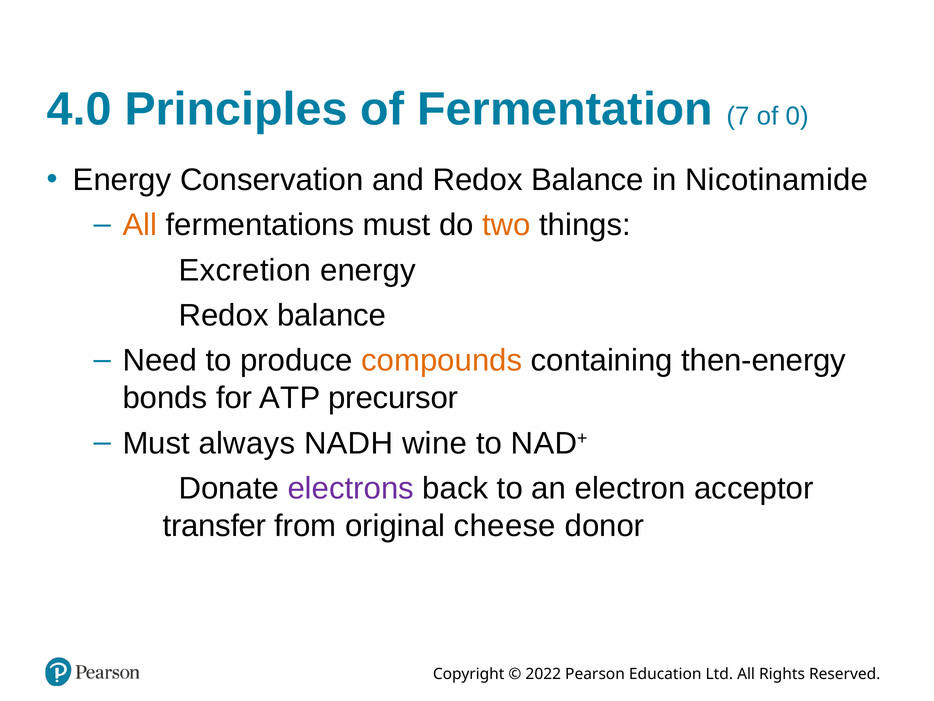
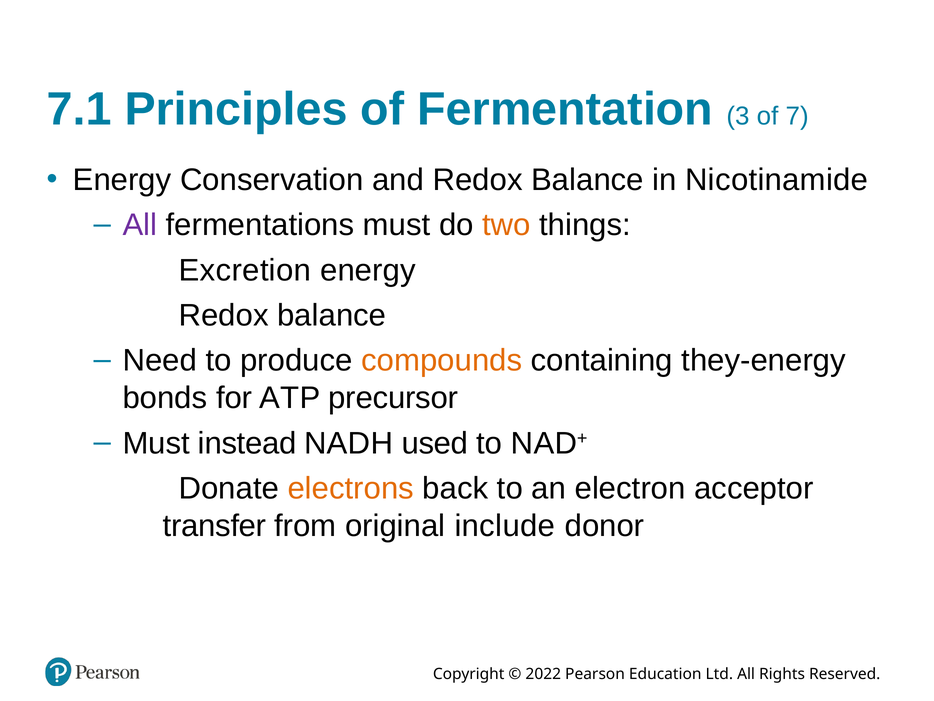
4.0: 4.0 -> 7.1
7: 7 -> 3
0: 0 -> 7
All at (140, 225) colour: orange -> purple
then-energy: then-energy -> they-energy
always: always -> instead
wine: wine -> used
electrons colour: purple -> orange
cheese: cheese -> include
